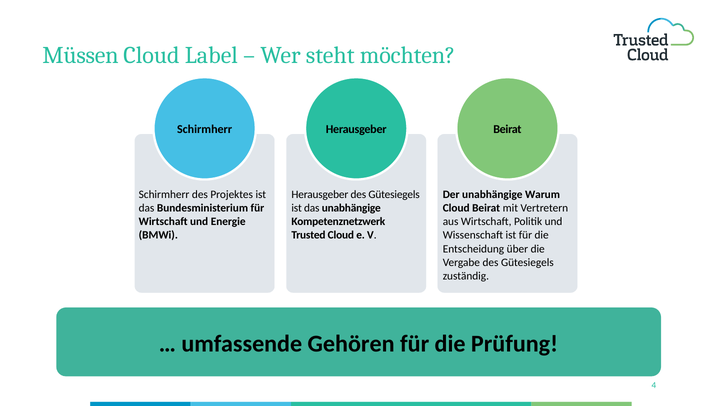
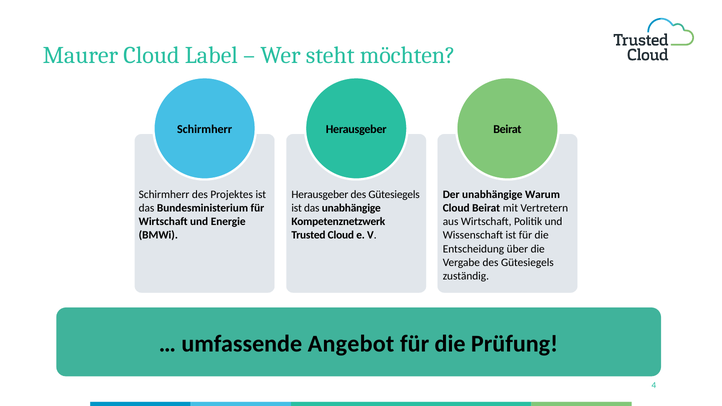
Müssen: Müssen -> Maurer
Gehören: Gehören -> Angebot
